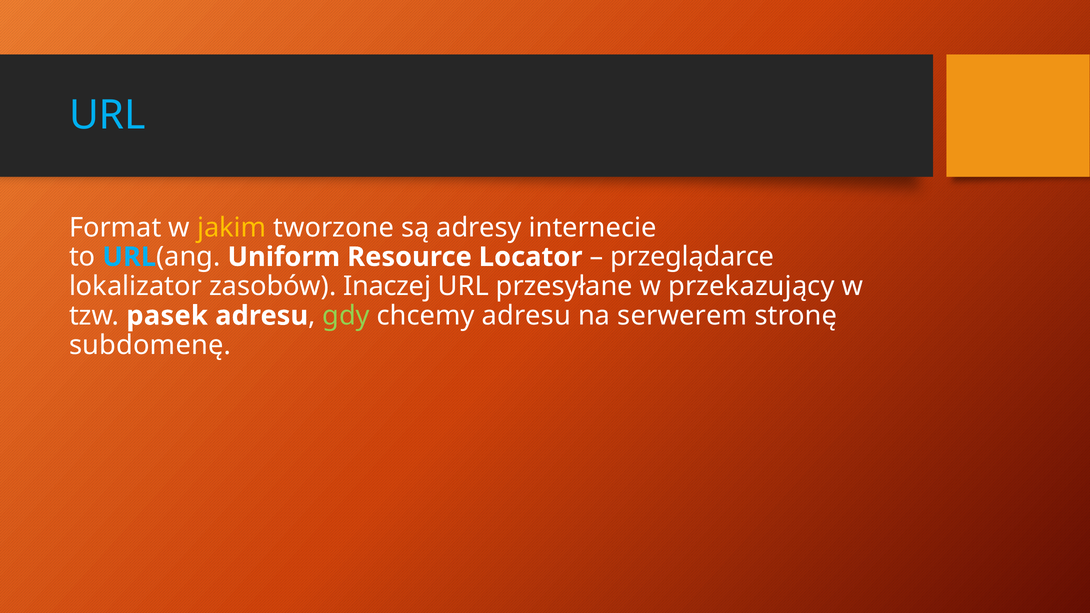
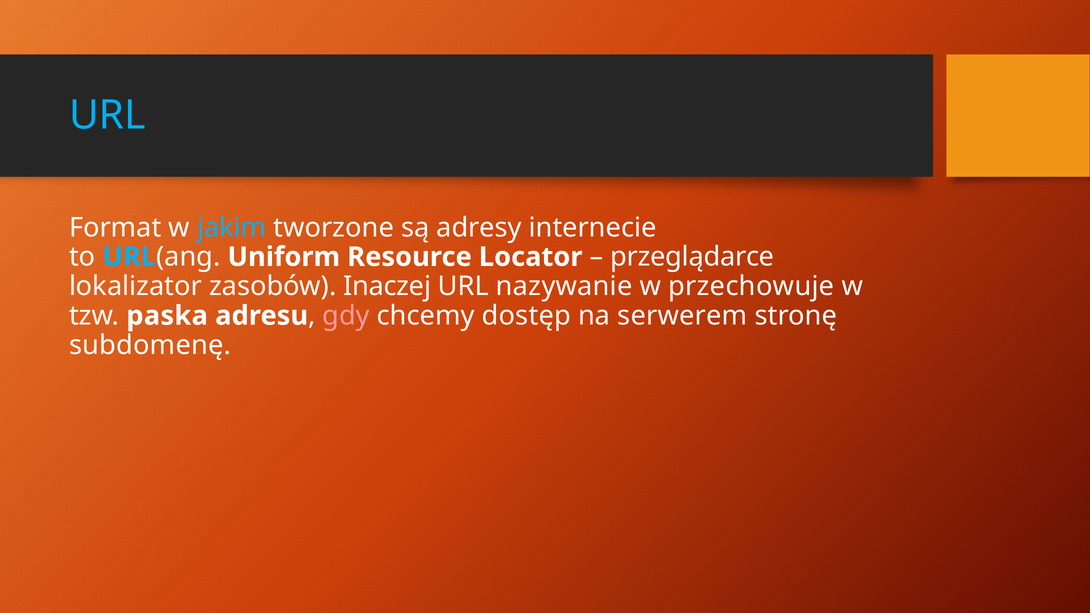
jakim colour: yellow -> light blue
przesyłane: przesyłane -> nazywanie
przekazujący: przekazujący -> przechowuje
pasek: pasek -> paska
gdy colour: light green -> pink
chcemy adresu: adresu -> dostęp
